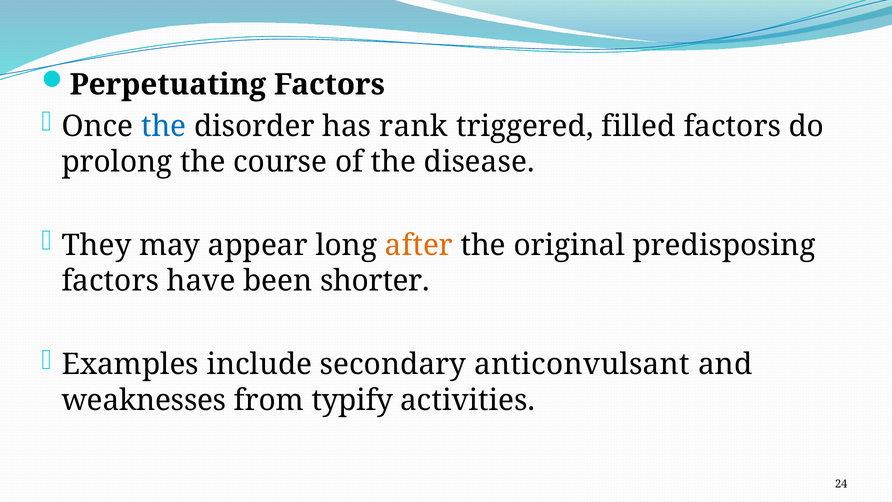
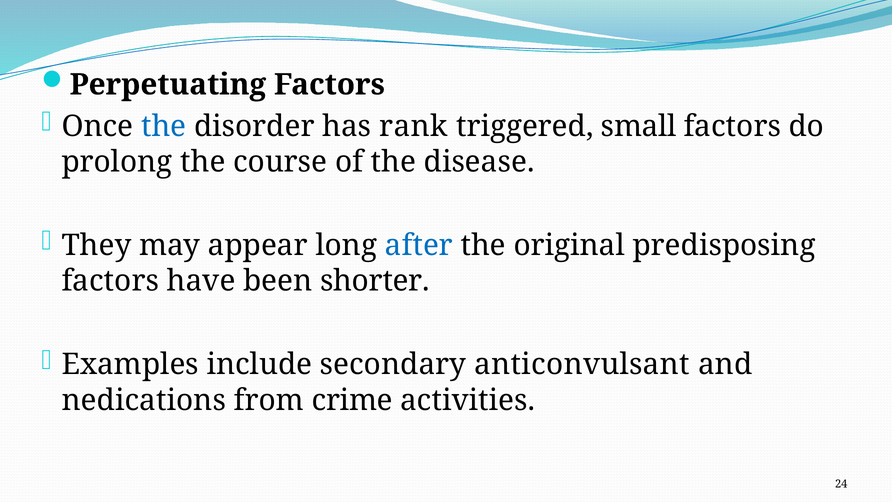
filled: filled -> small
after colour: orange -> blue
weaknesses: weaknesses -> nedications
typify: typify -> crime
